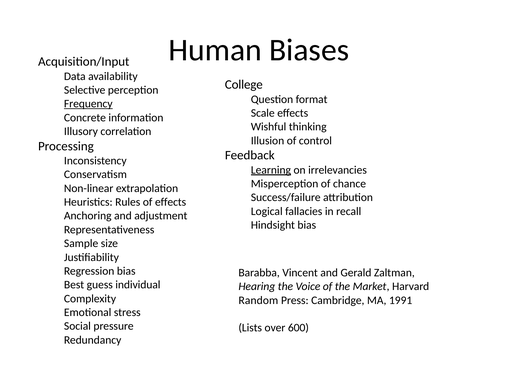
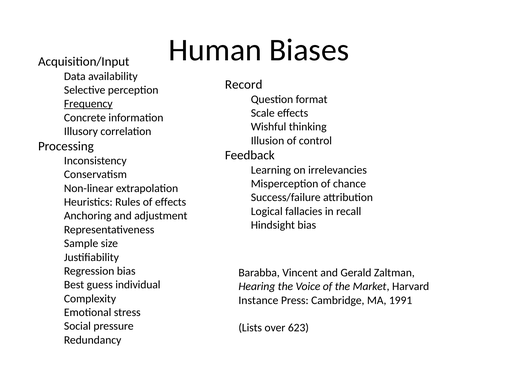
College: College -> Record
Learning underline: present -> none
Random: Random -> Instance
600: 600 -> 623
